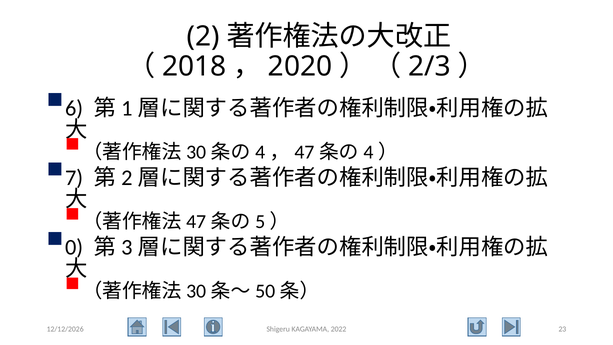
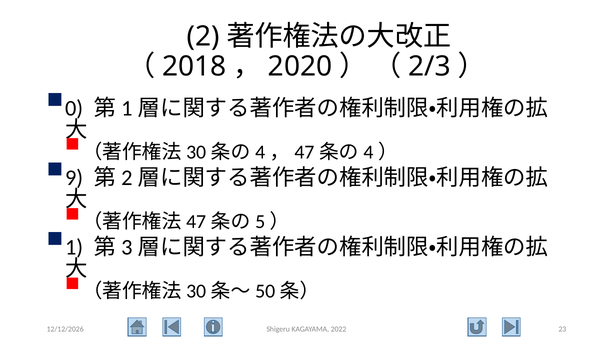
6: 6 -> 0
7: 7 -> 9
0: 0 -> 1
